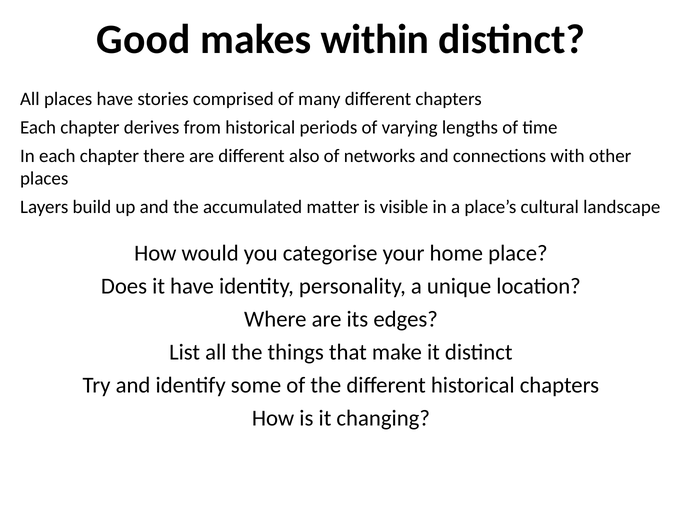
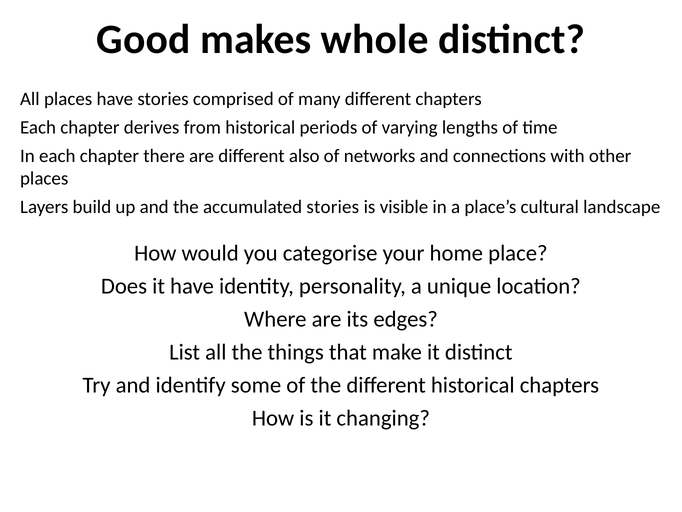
within: within -> whole
accumulated matter: matter -> stories
